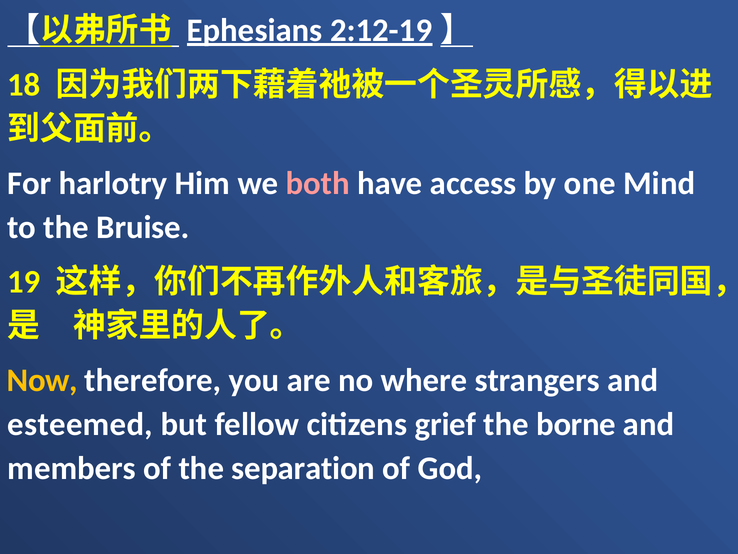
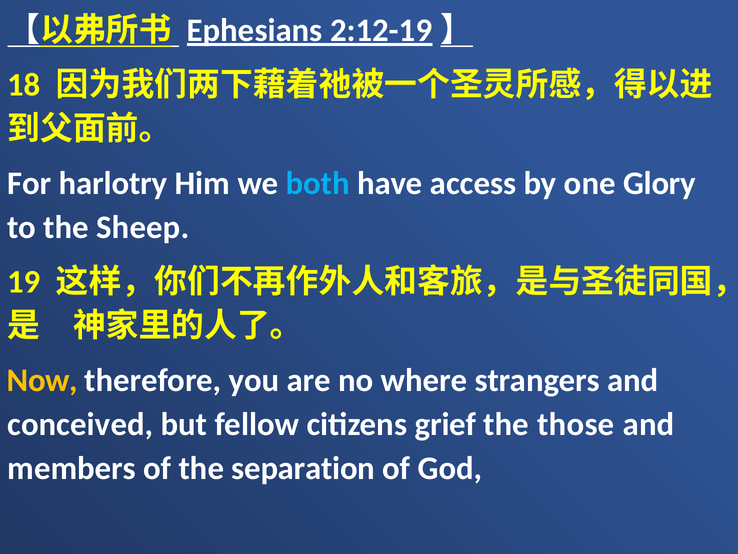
both colour: pink -> light blue
Mind: Mind -> Glory
Bruise: Bruise -> Sheep
esteemed: esteemed -> conceived
borne: borne -> those
